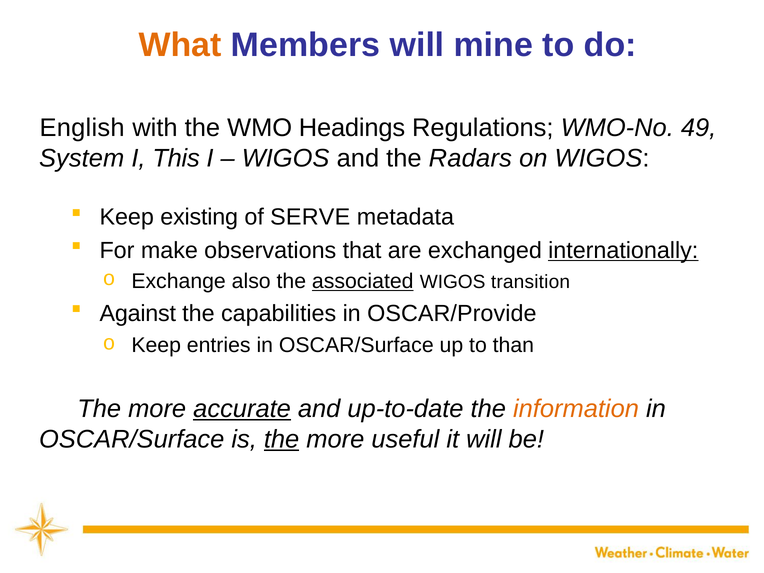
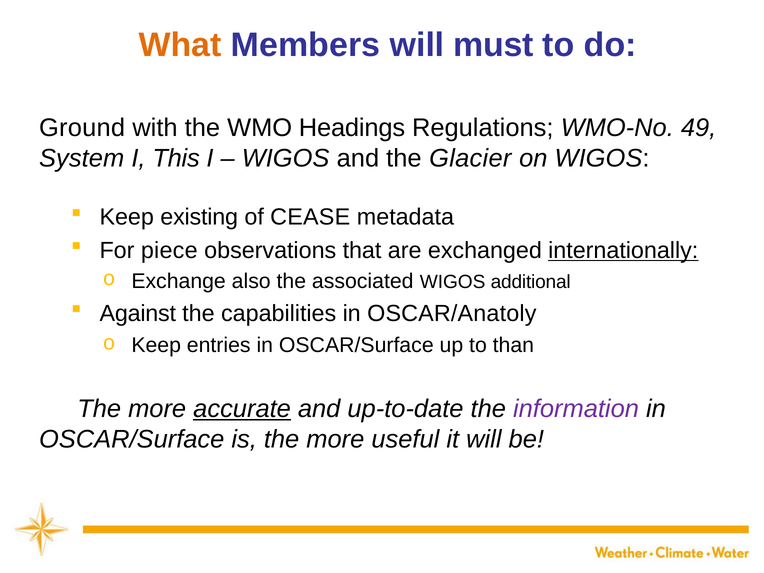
mine: mine -> must
English: English -> Ground
Radars: Radars -> Glacier
SERVE: SERVE -> CEASE
make: make -> piece
associated underline: present -> none
transition: transition -> additional
OSCAR/Provide: OSCAR/Provide -> OSCAR/Anatoly
information colour: orange -> purple
the at (282, 439) underline: present -> none
